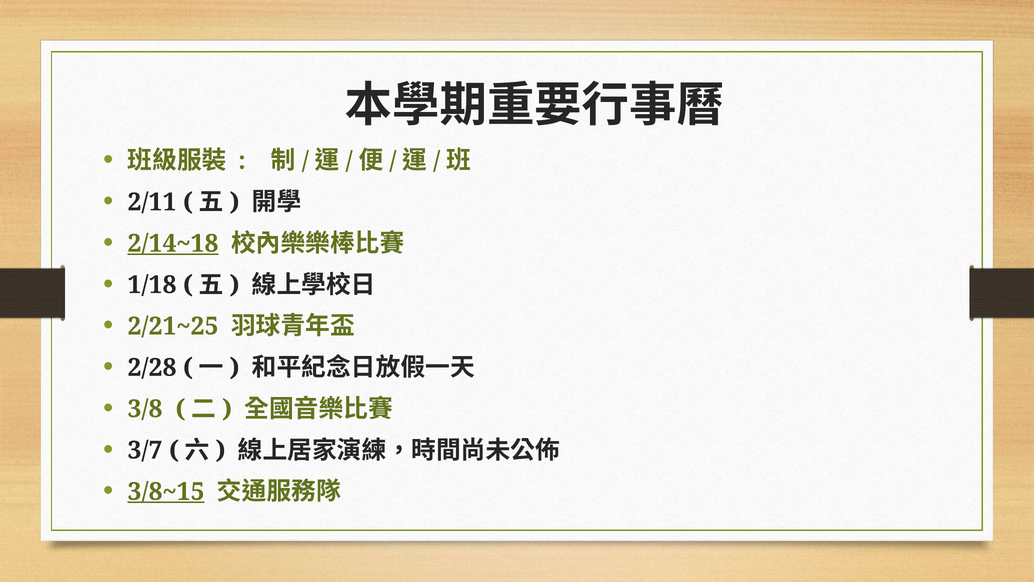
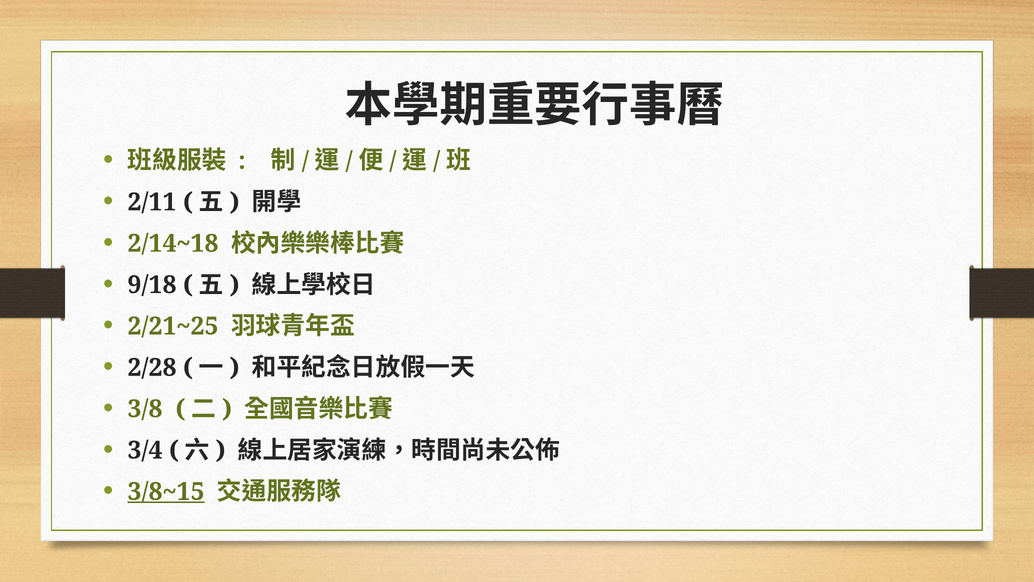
2/14~18 underline: present -> none
1/18: 1/18 -> 9/18
3/7: 3/7 -> 3/4
